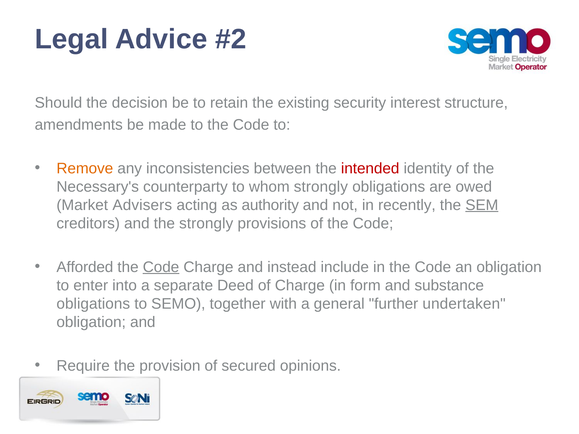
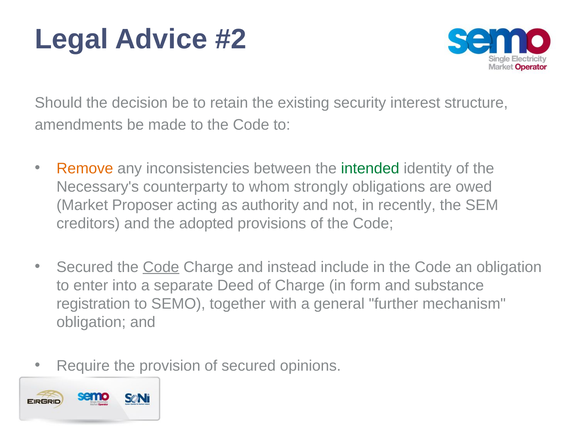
intended colour: red -> green
Advisers: Advisers -> Proposer
SEM underline: present -> none
the strongly: strongly -> adopted
Afforded at (85, 267): Afforded -> Secured
obligations at (93, 304): obligations -> registration
undertaken: undertaken -> mechanism
